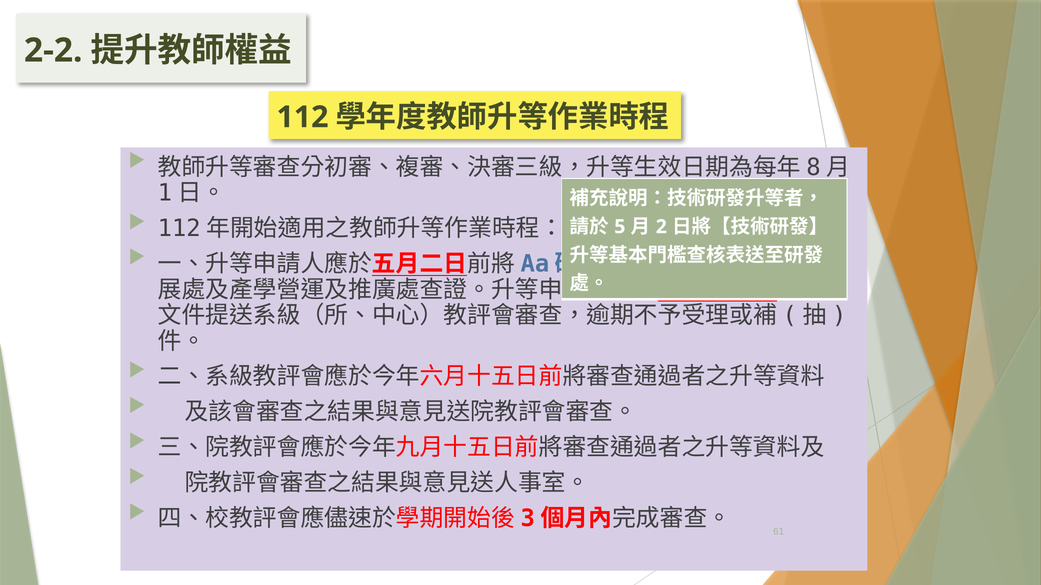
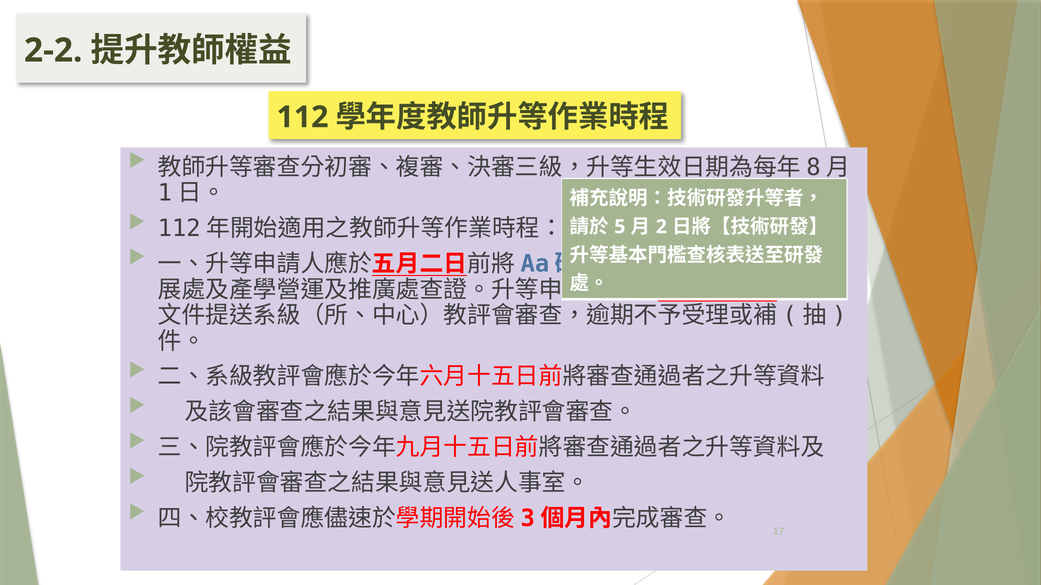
61: 61 -> 17
